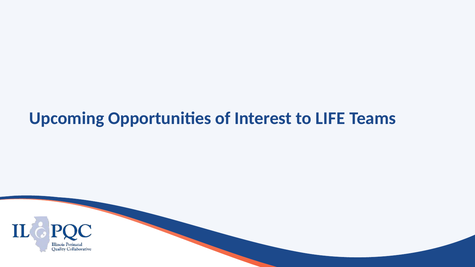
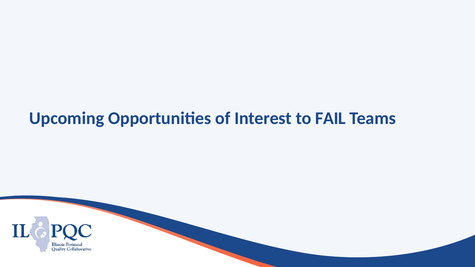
LIFE: LIFE -> FAIL
